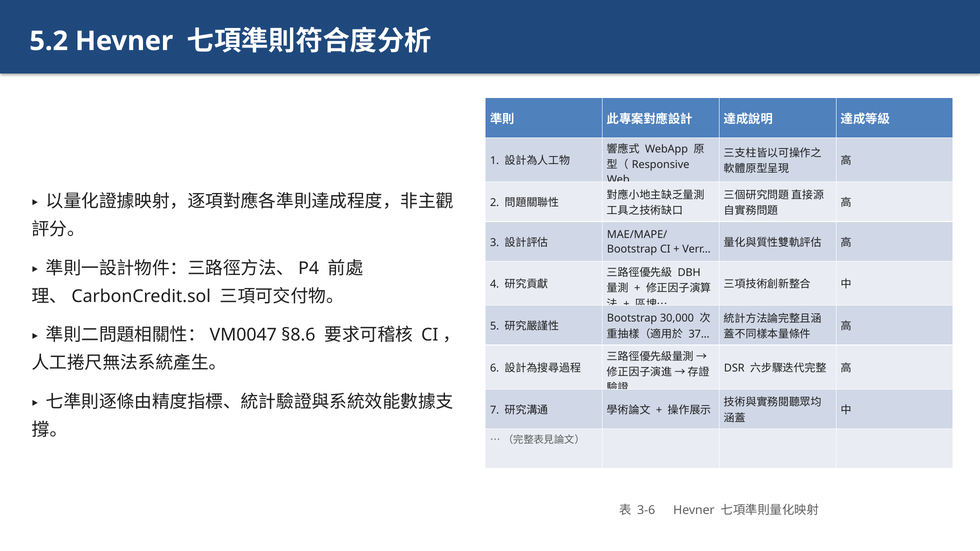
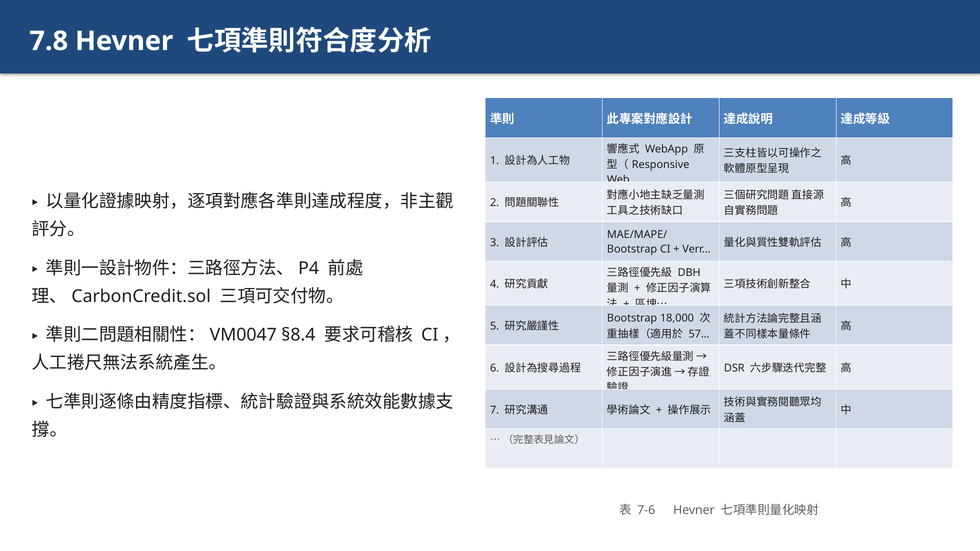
5.2: 5.2 -> 7.8
30,000: 30,000 -> 18,000
§8.6: §8.6 -> §8.4
37…: 37… -> 57…
3-6: 3-6 -> 7-6
